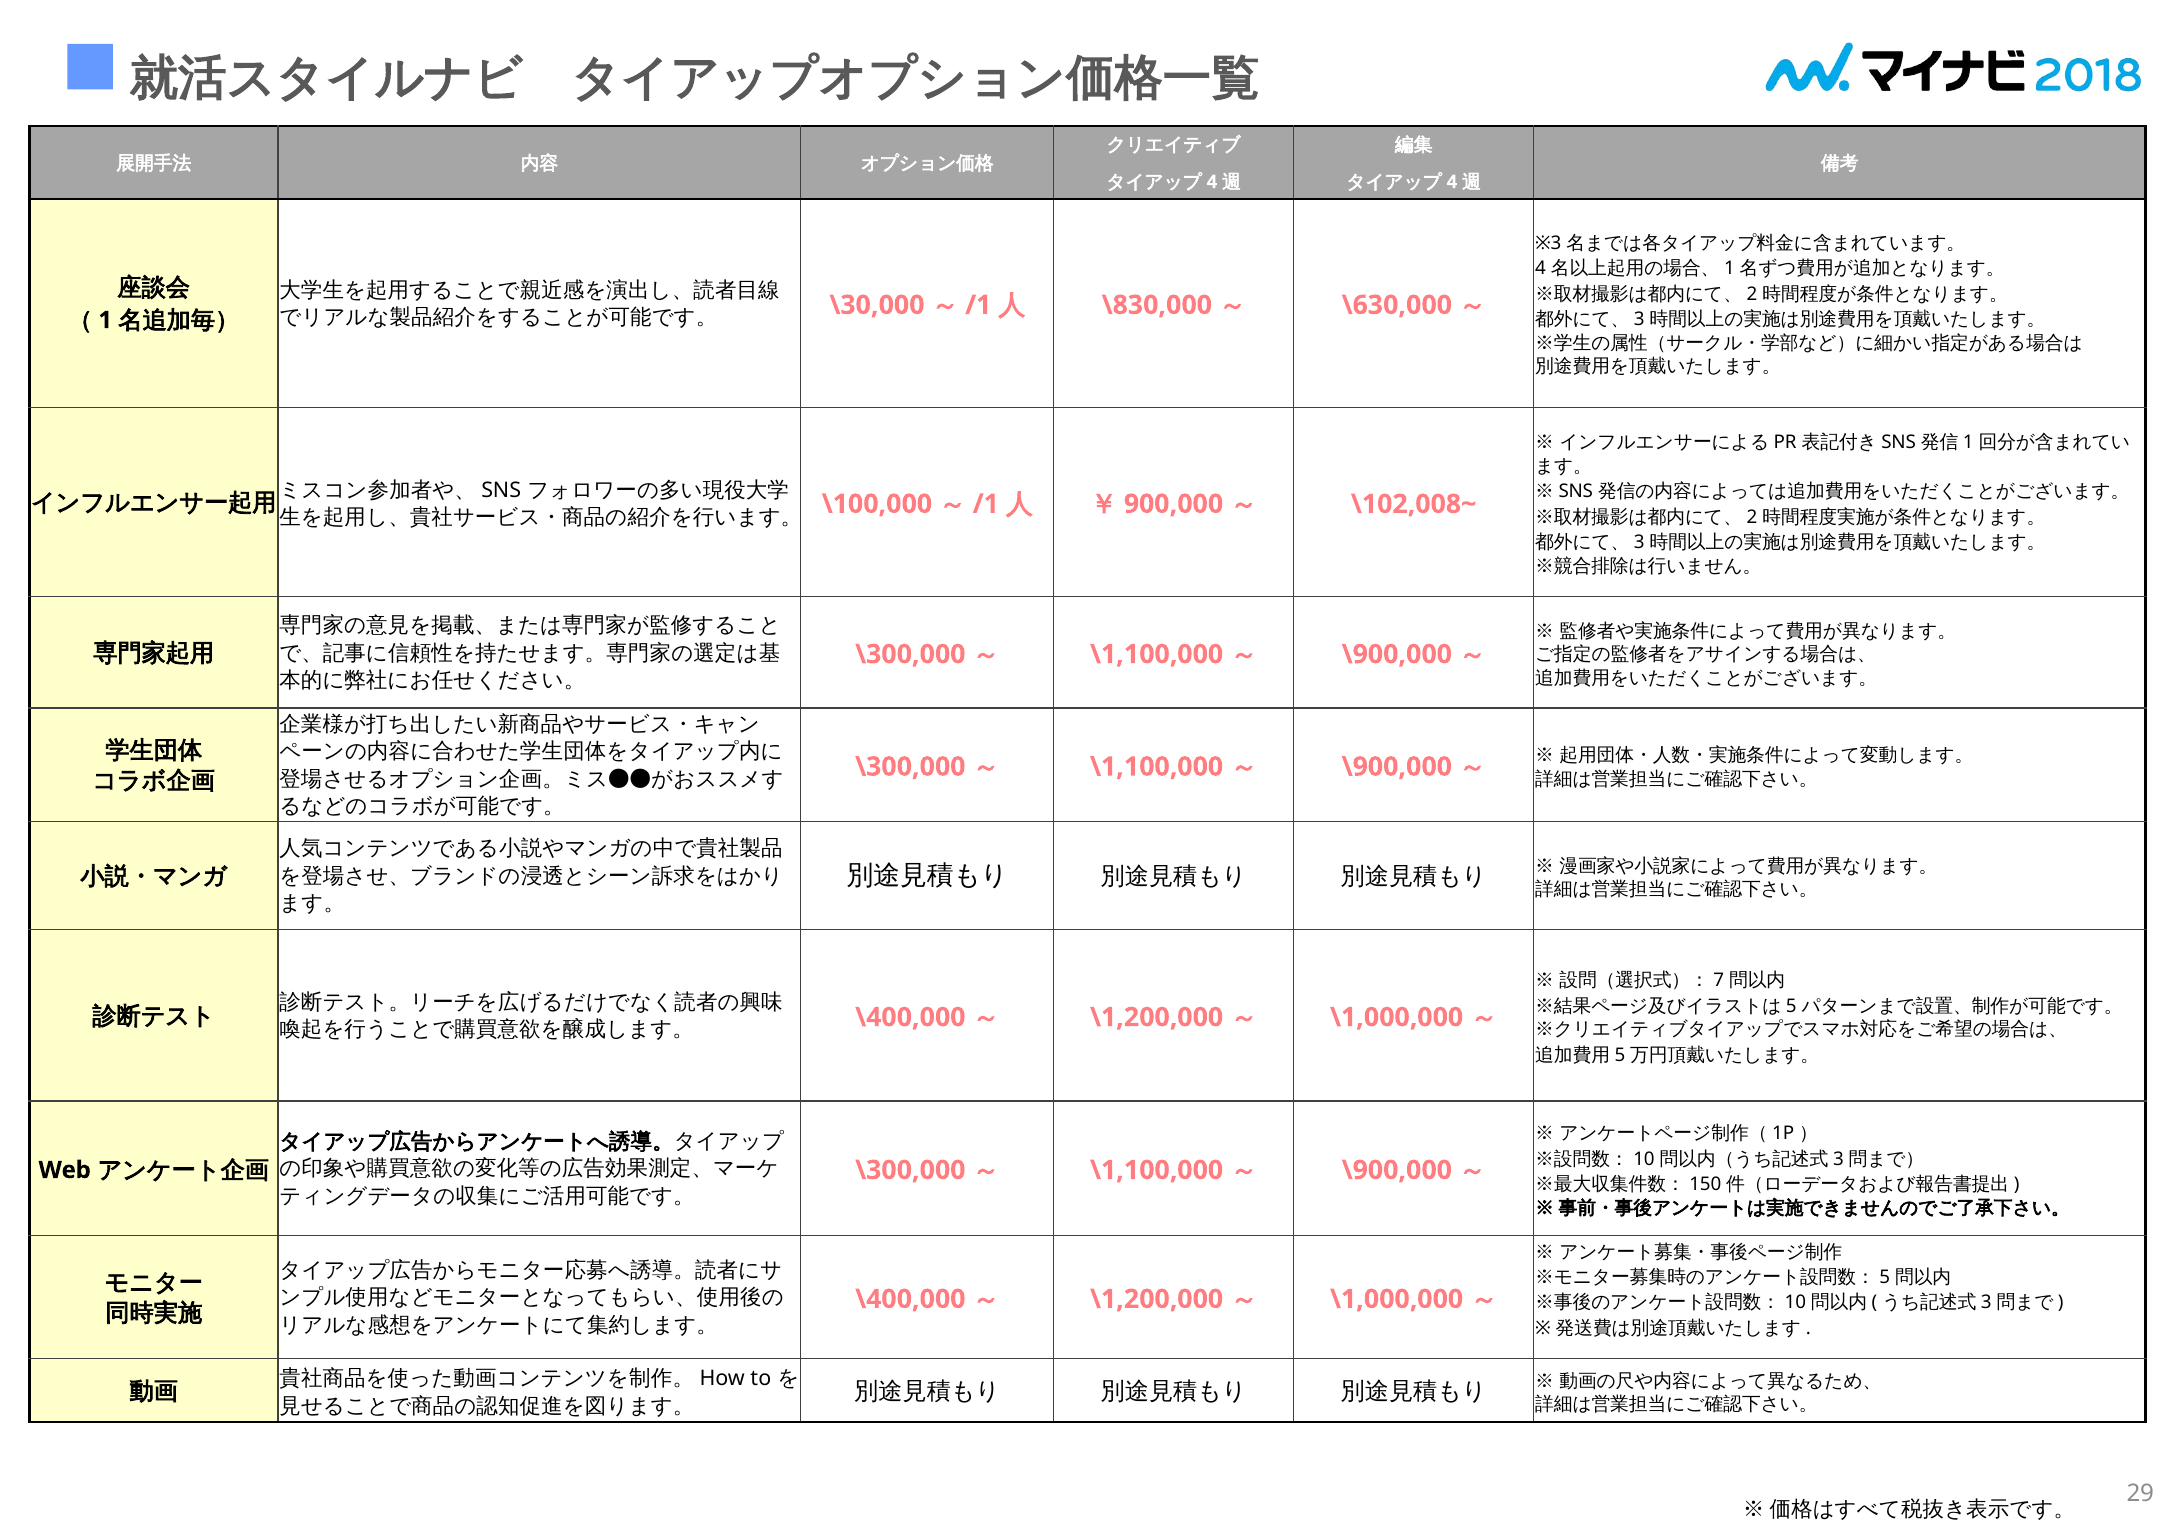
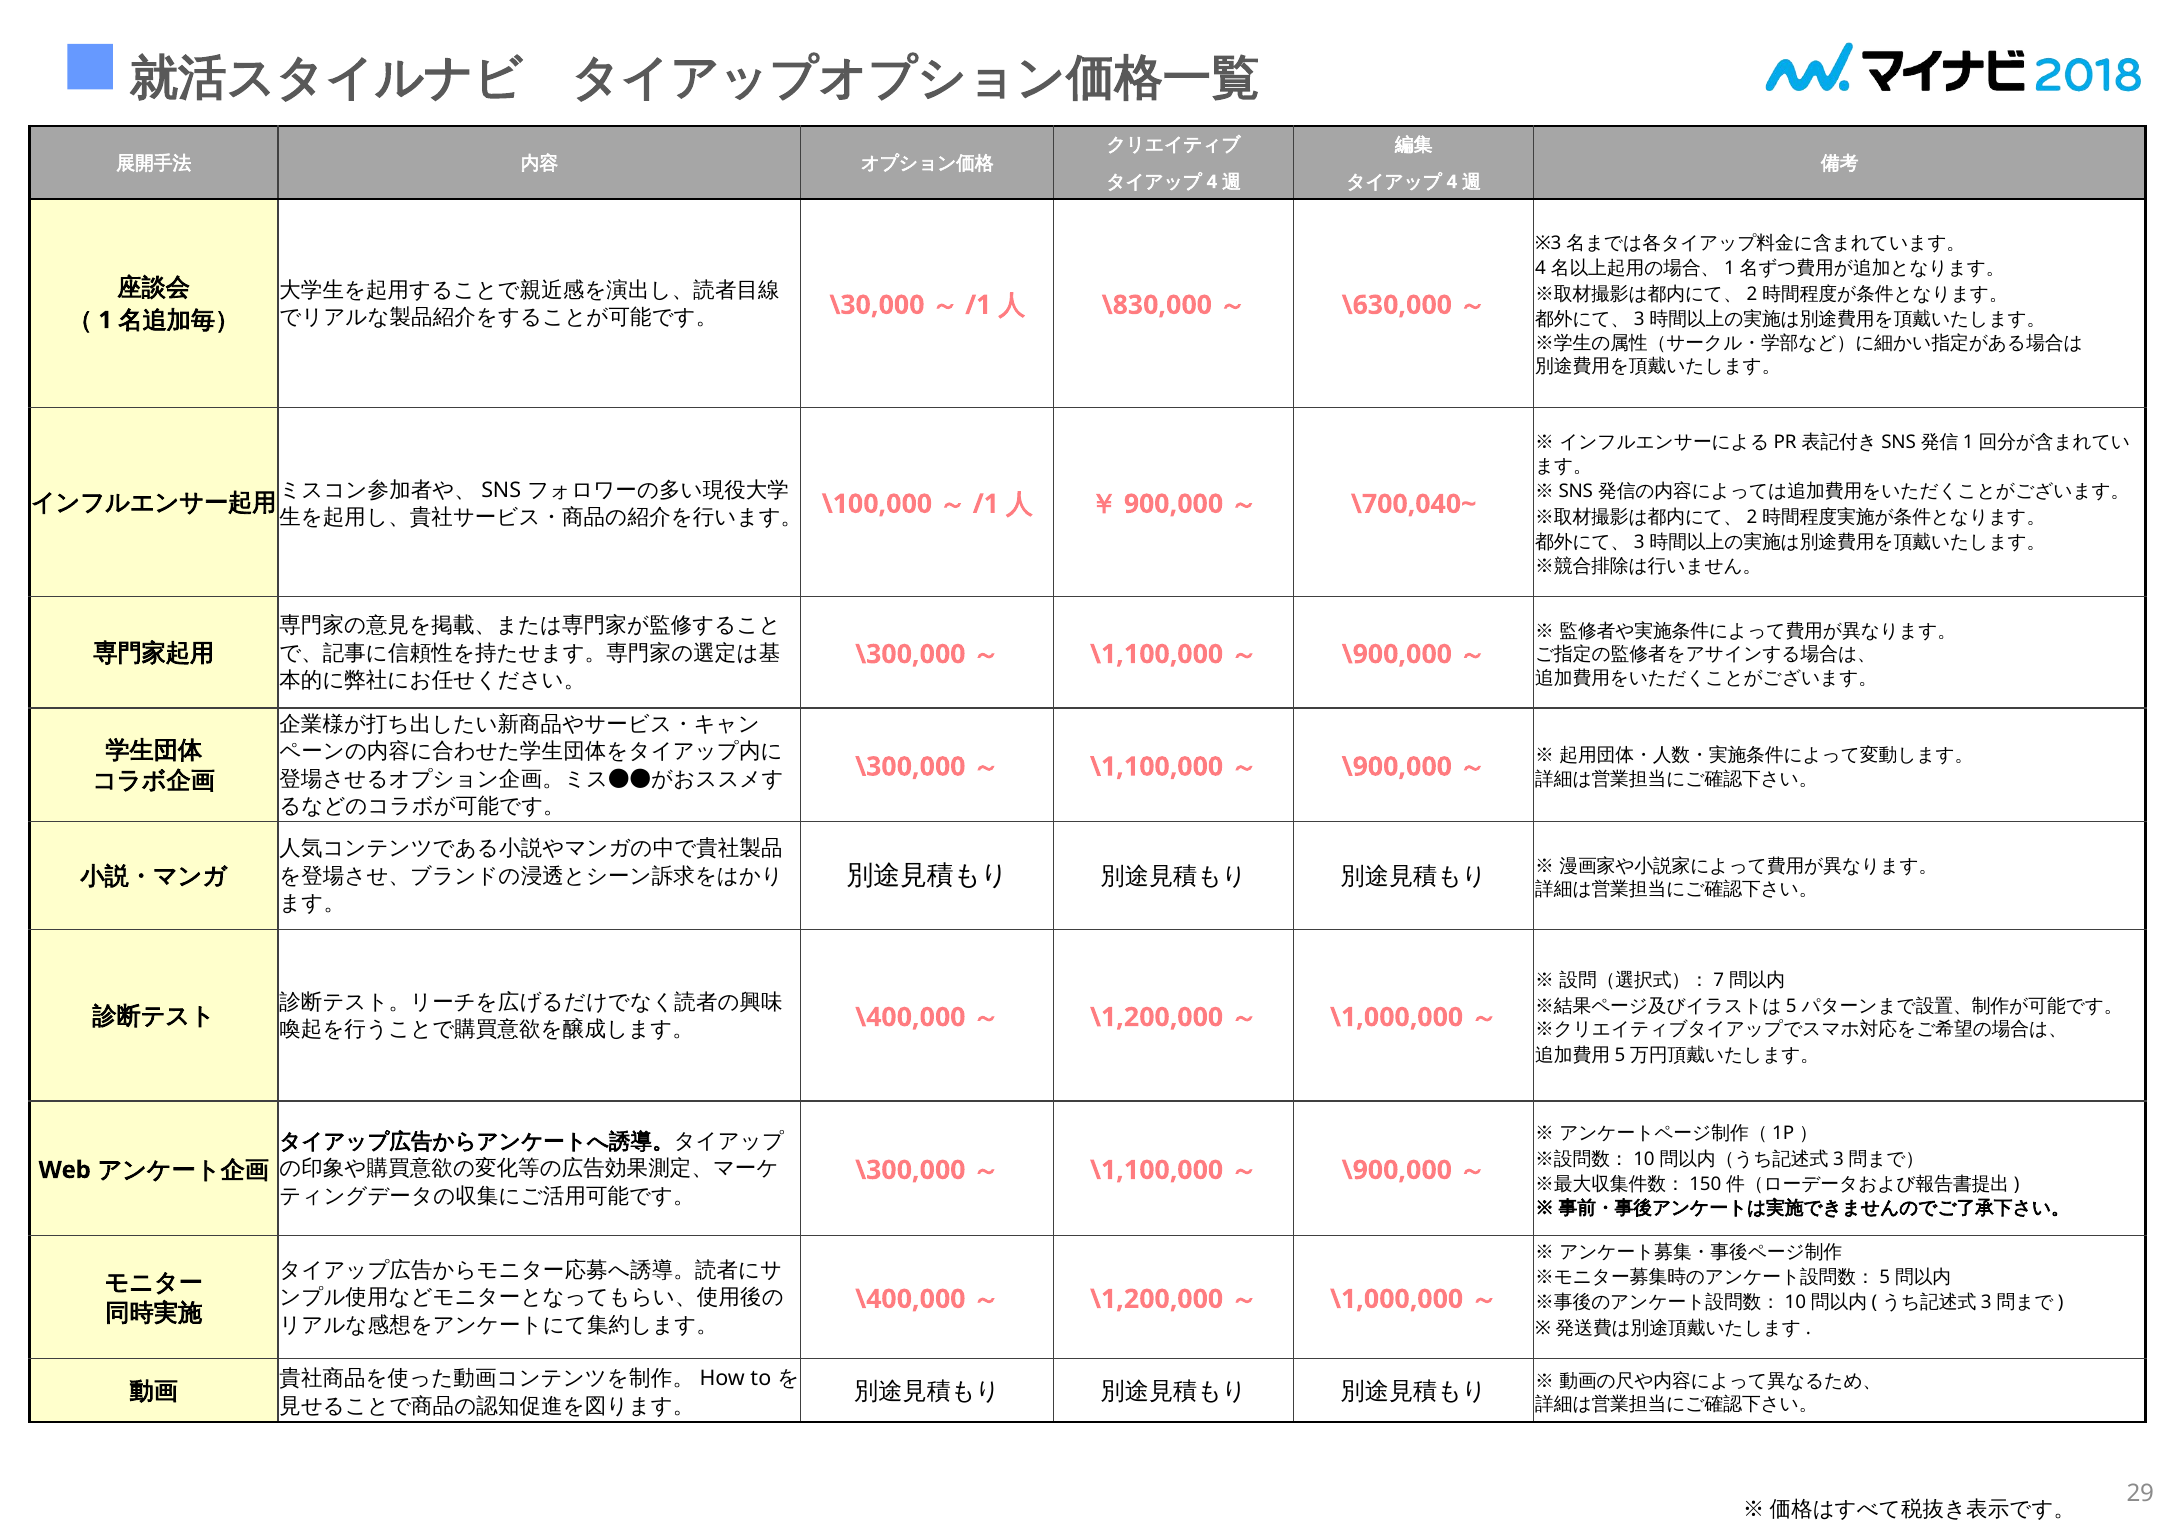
\102,008~: \102,008~ -> \700,040~
